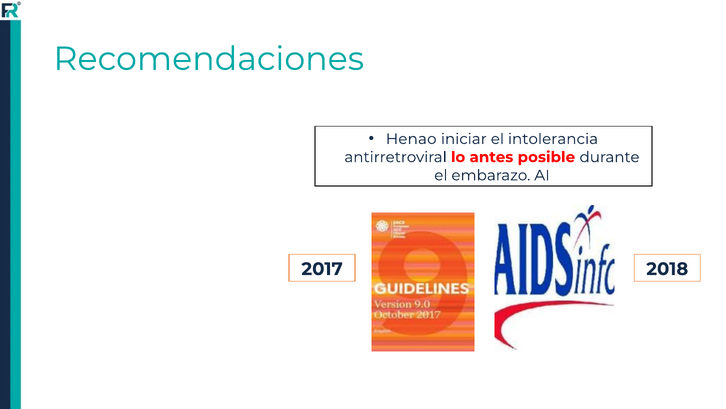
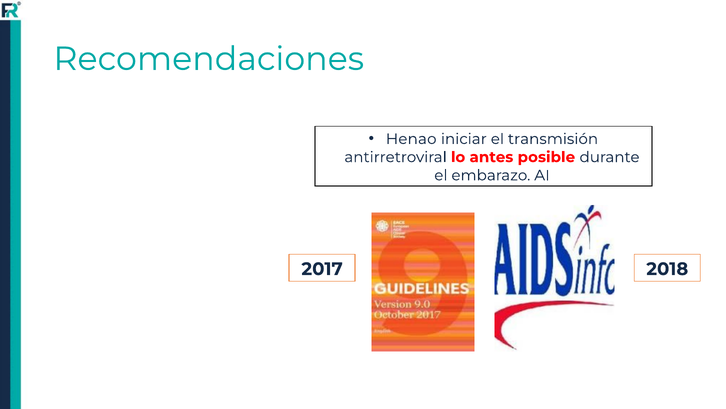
intolerancia: intolerancia -> transmisión
